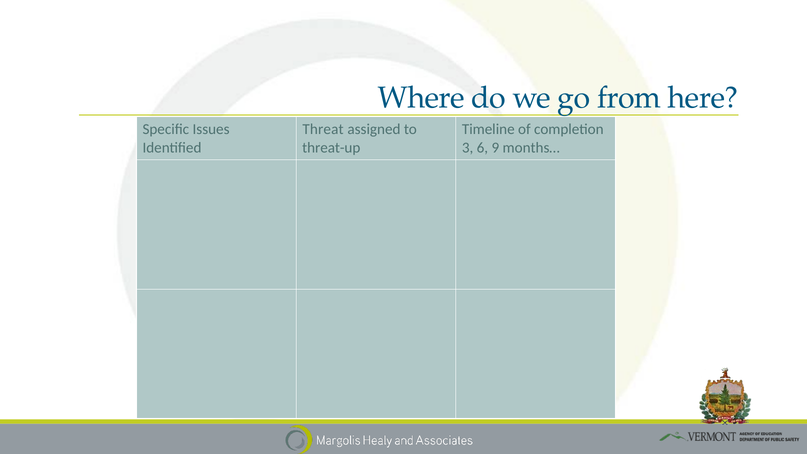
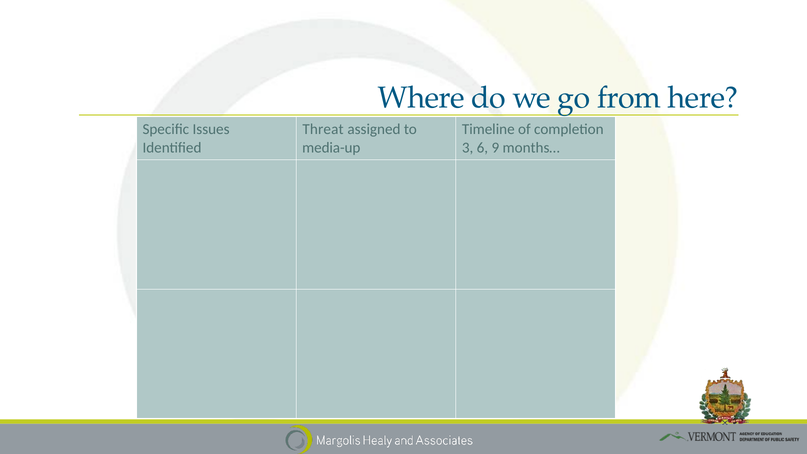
threat-up: threat-up -> media-up
